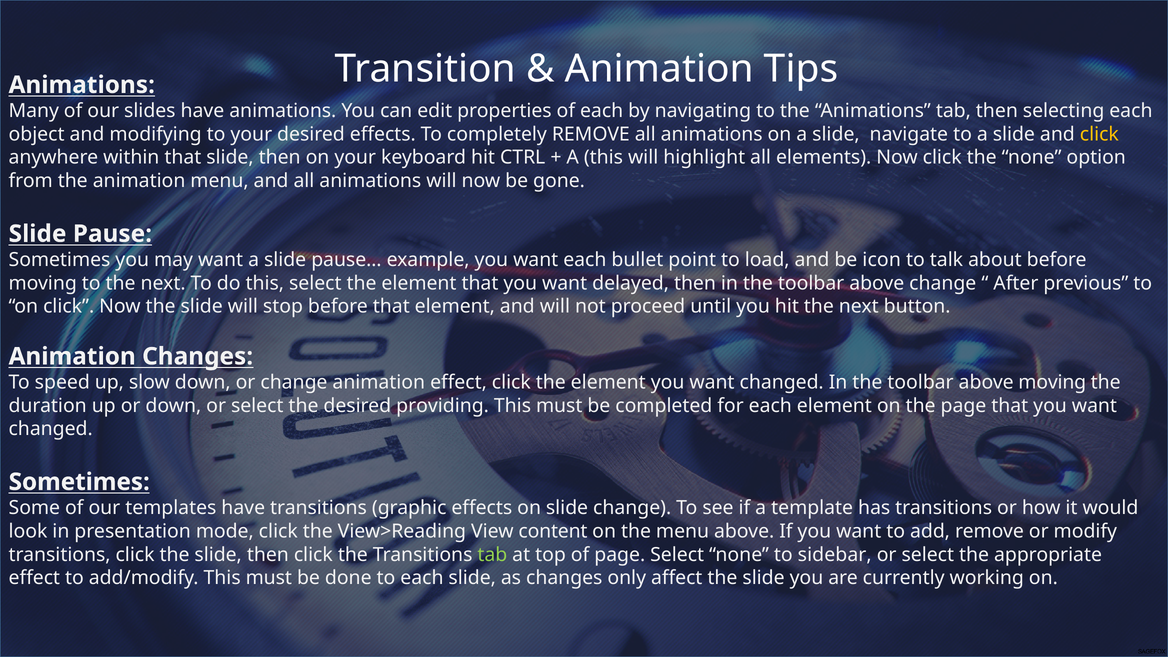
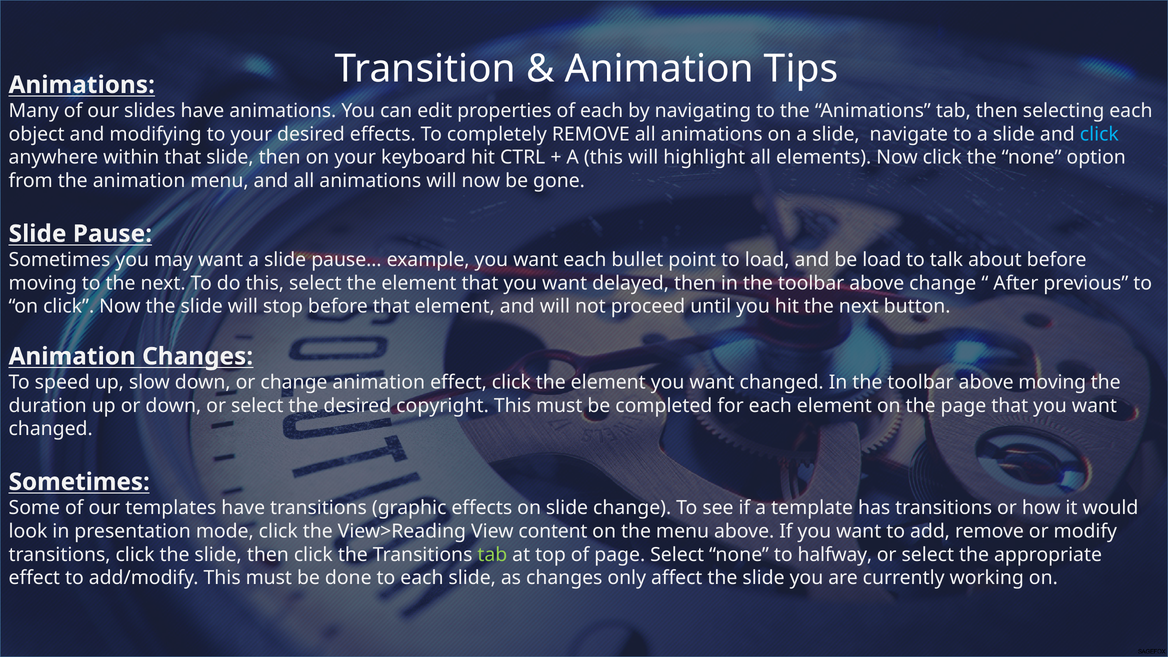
click at (1099, 134) colour: yellow -> light blue
be icon: icon -> load
providing: providing -> copyright
sidebar: sidebar -> halfway
